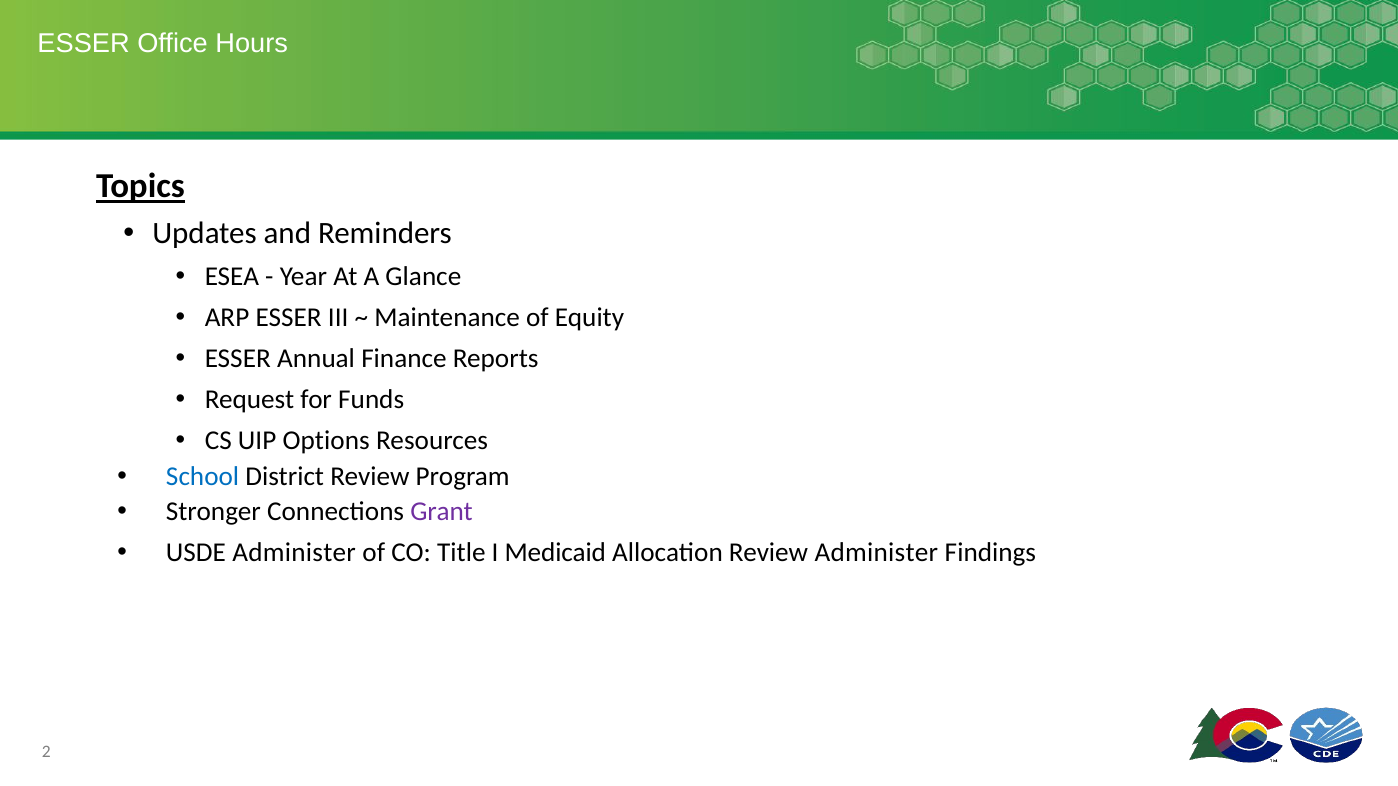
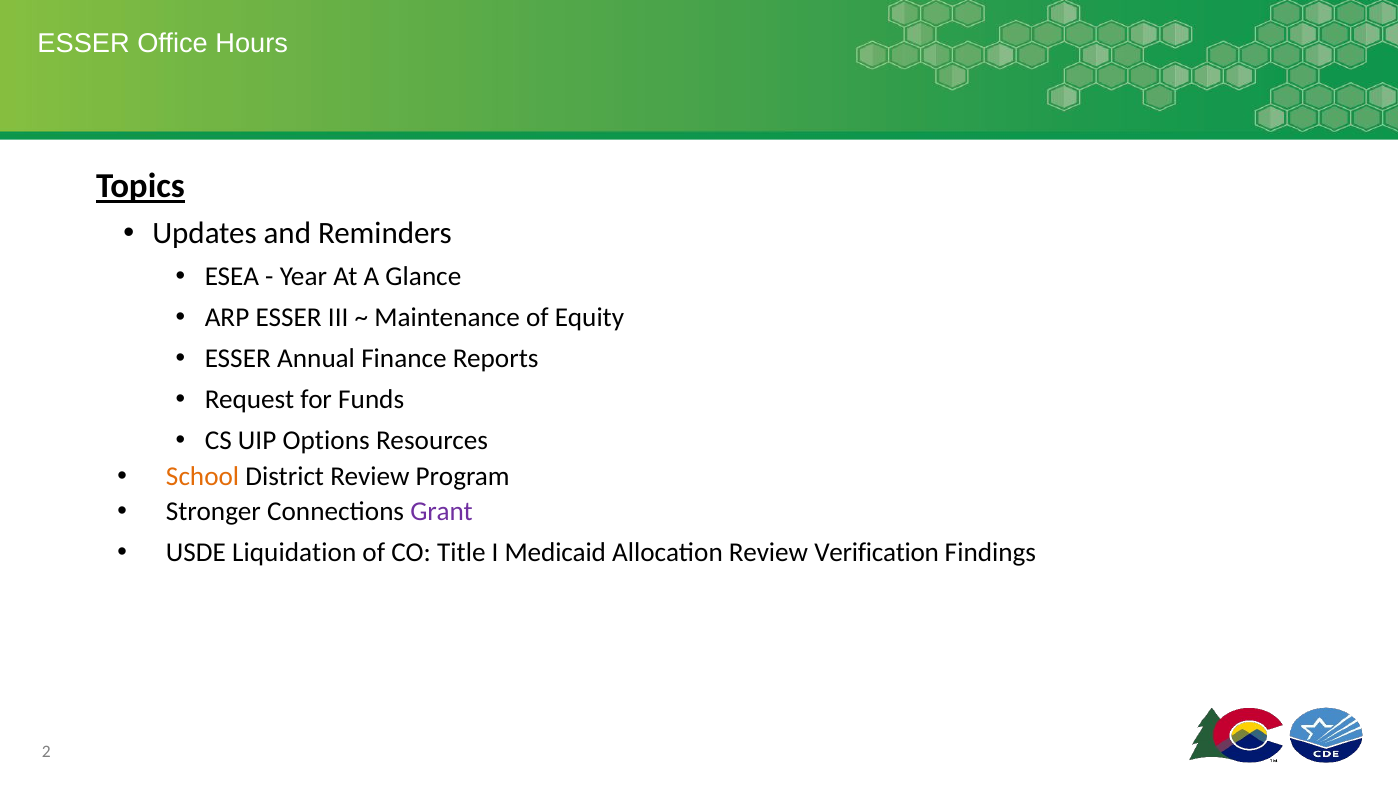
School colour: blue -> orange
USDE Administer: Administer -> Liquidation
Review Administer: Administer -> Verification
